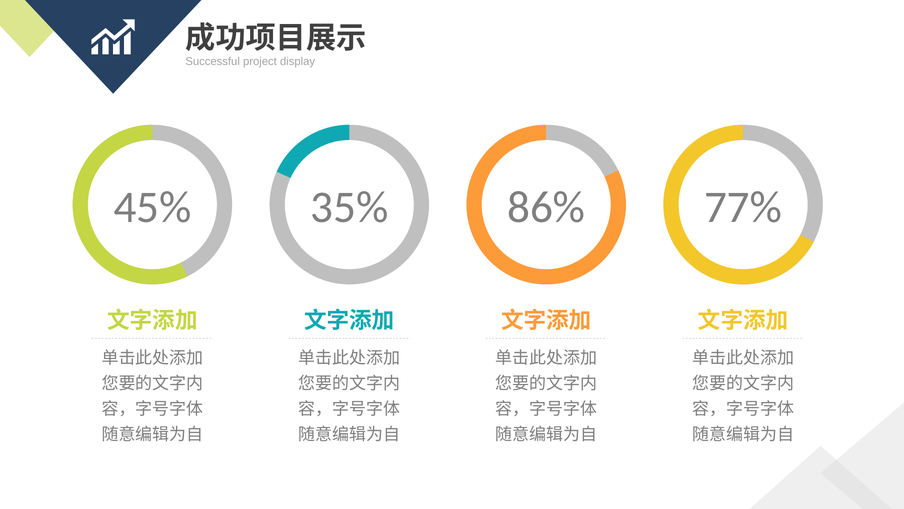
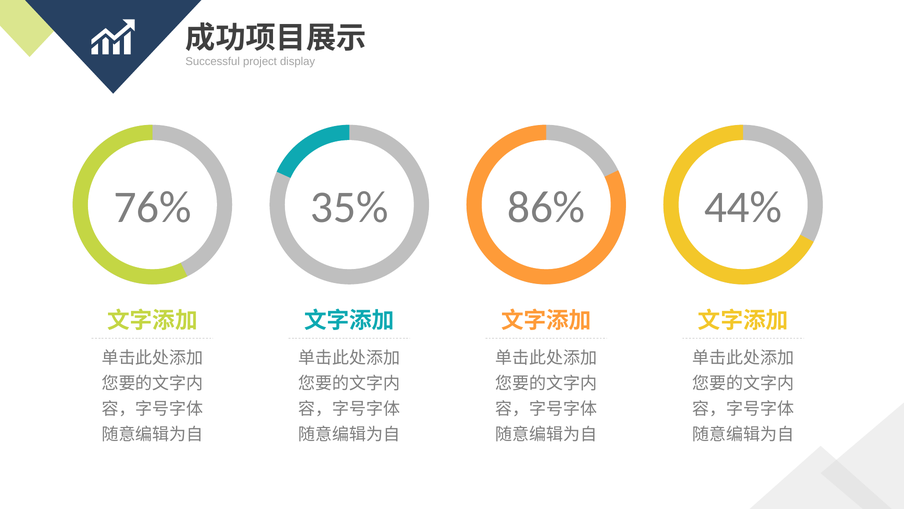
45%: 45% -> 76%
77%: 77% -> 44%
